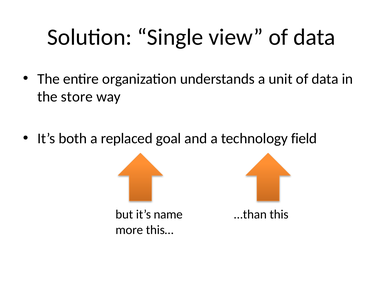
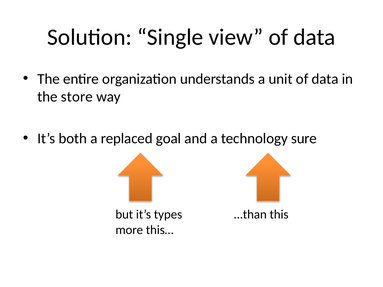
field: field -> sure
name: name -> types
